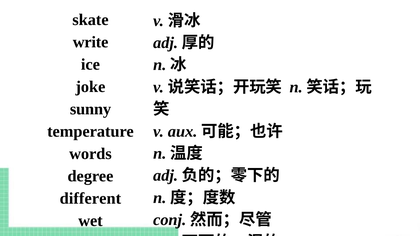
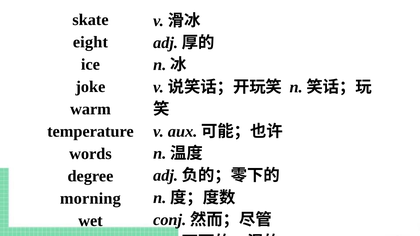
write: write -> eight
sunny: sunny -> warm
different: different -> morning
